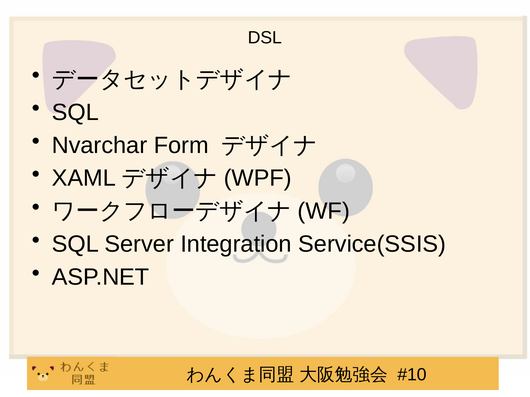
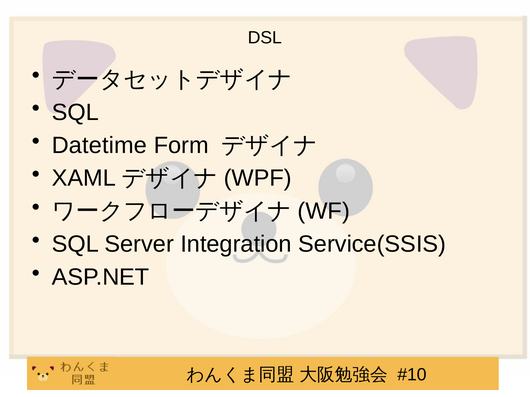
Nvarchar: Nvarchar -> Datetime
